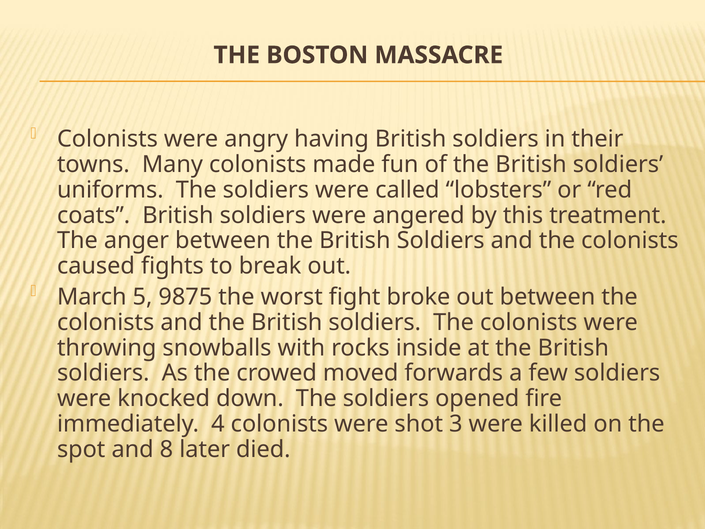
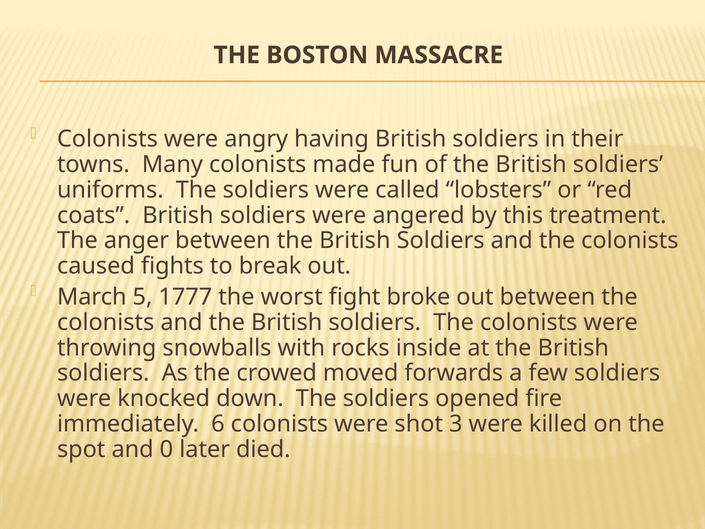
9875: 9875 -> 1777
4: 4 -> 6
8: 8 -> 0
